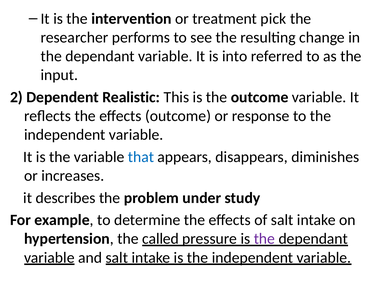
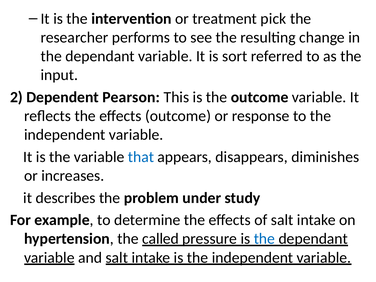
into: into -> sort
Realistic: Realistic -> Pearson
the at (264, 239) colour: purple -> blue
